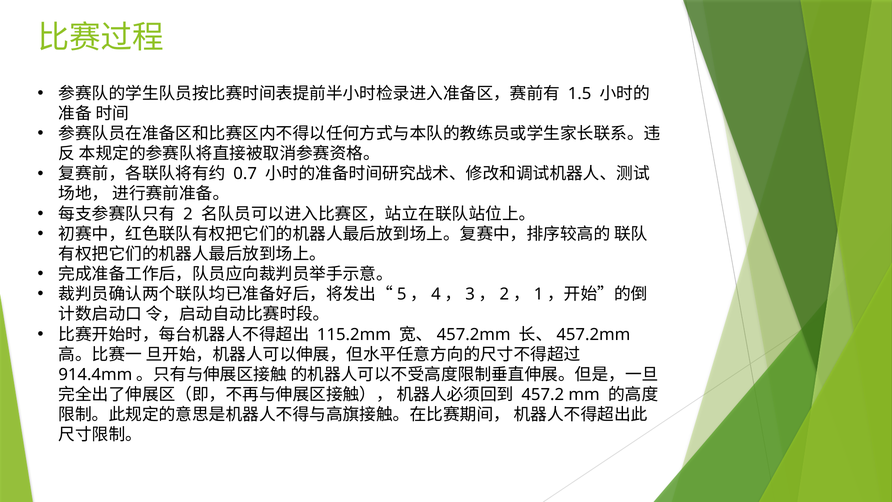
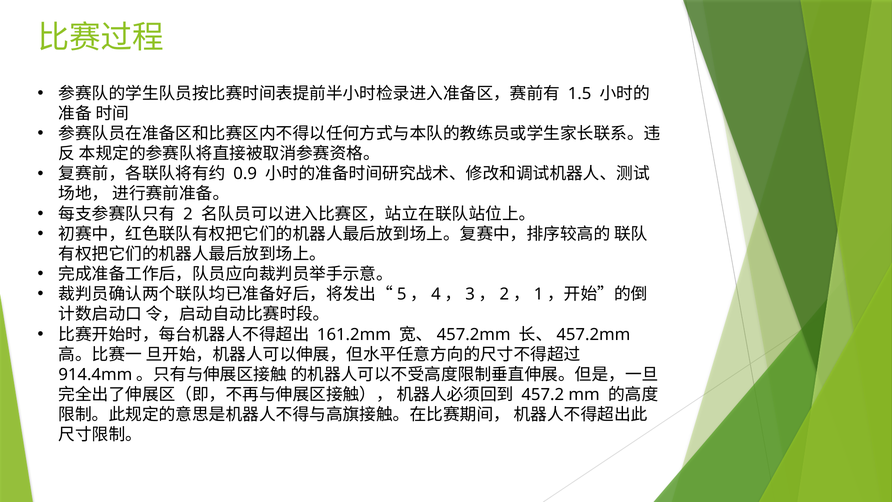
0.7: 0.7 -> 0.9
115.2mm: 115.2mm -> 161.2mm
